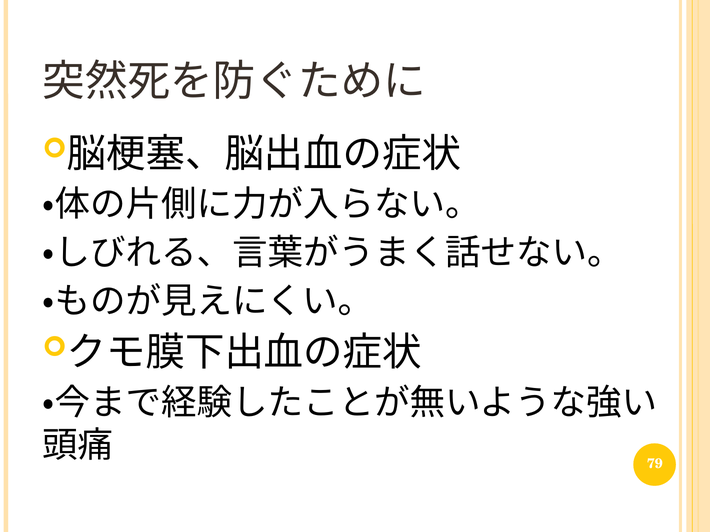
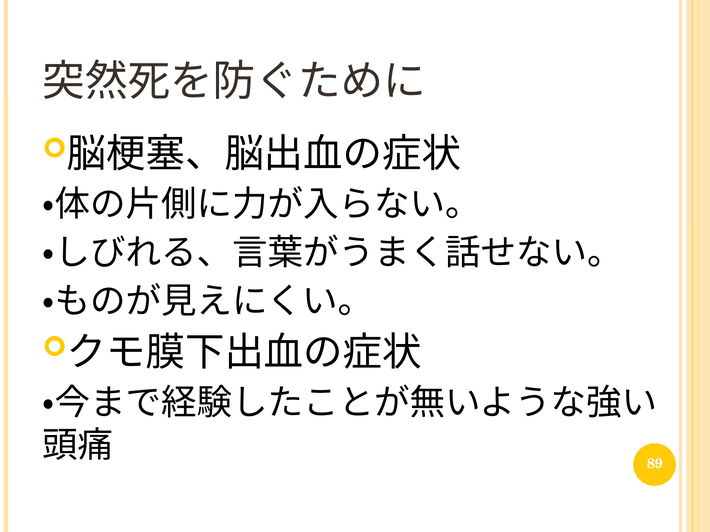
79: 79 -> 89
